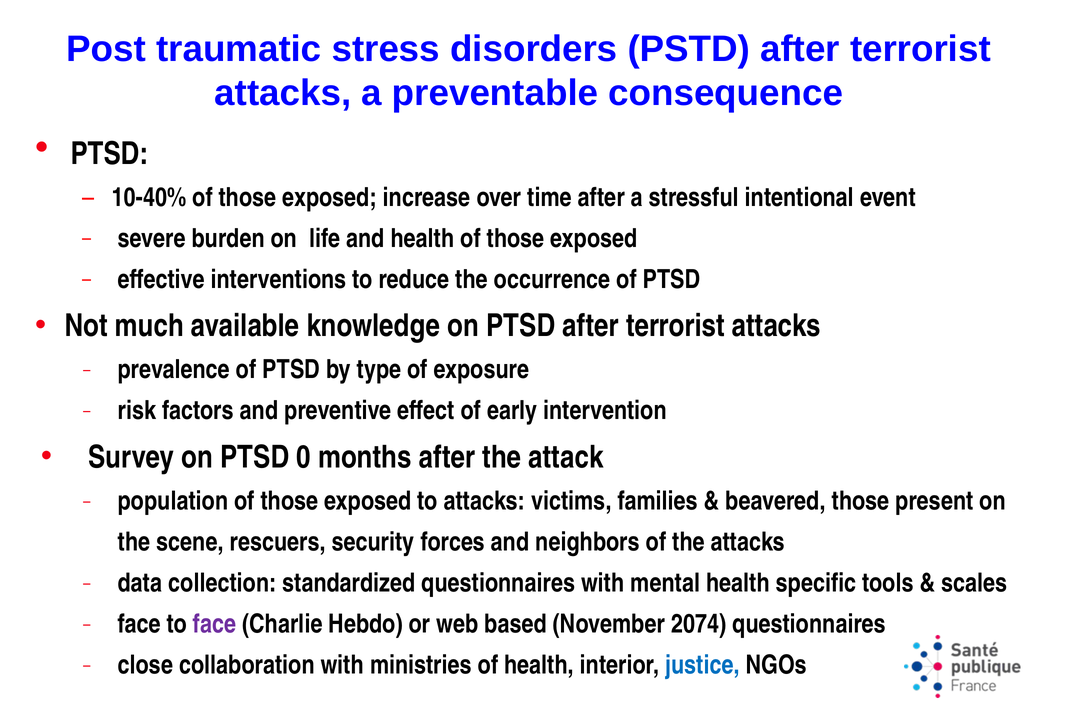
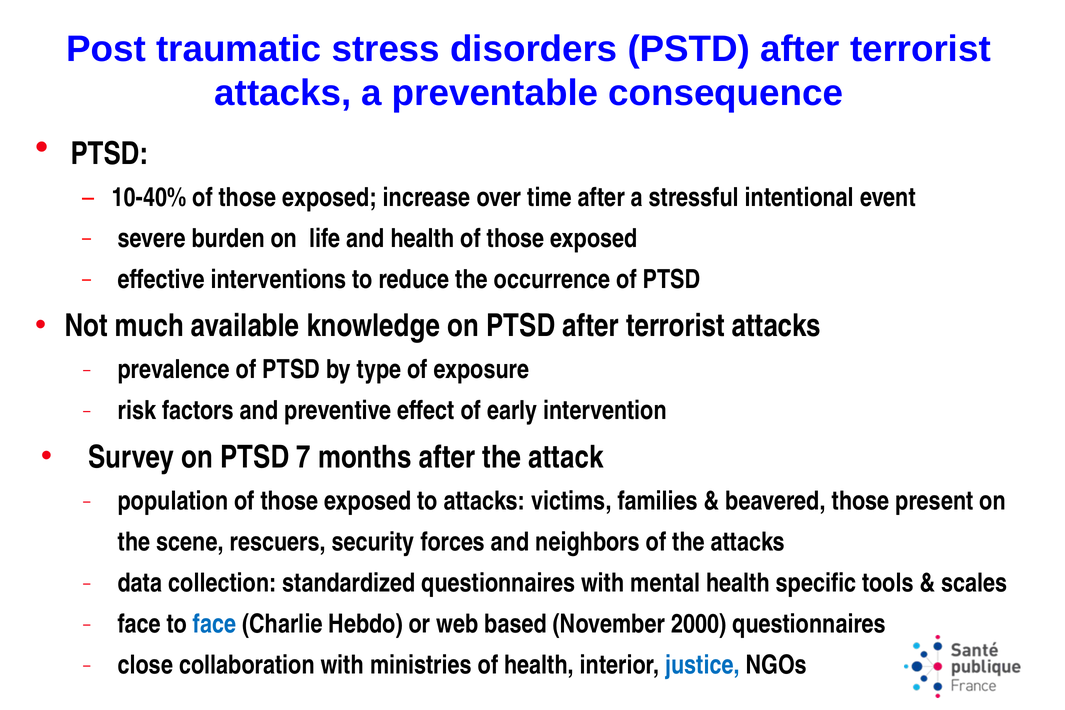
0: 0 -> 7
face at (215, 624) colour: purple -> blue
2074: 2074 -> 2000
